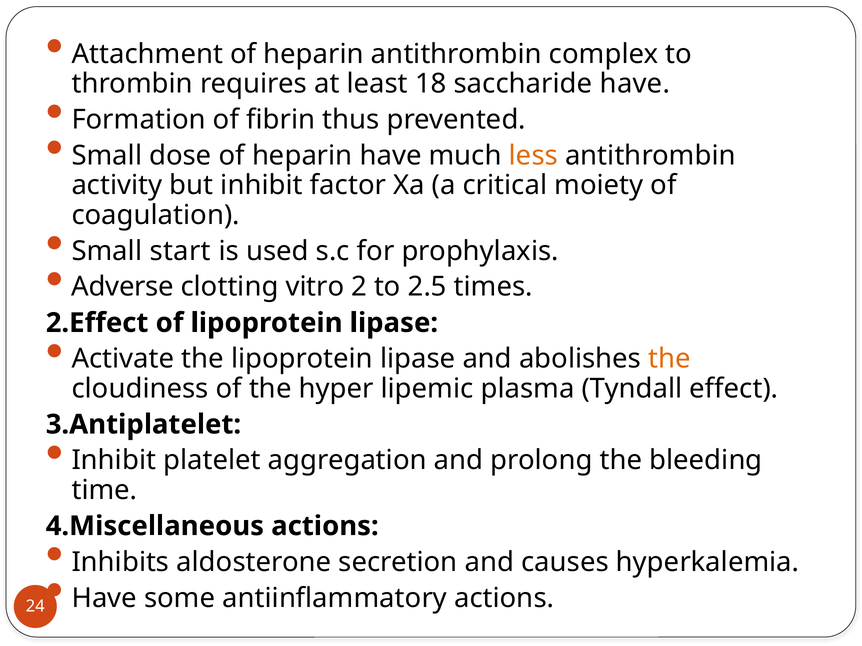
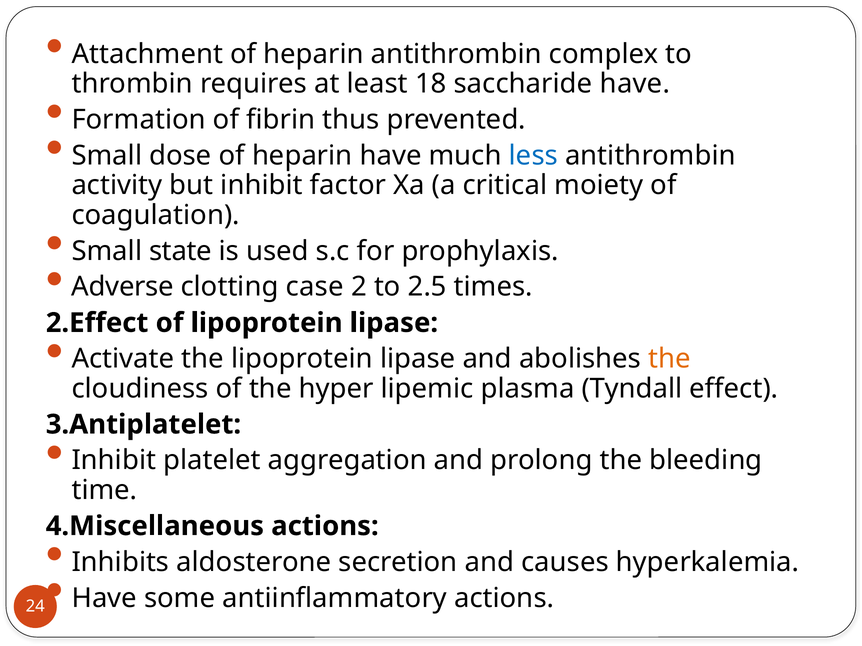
less colour: orange -> blue
start: start -> state
vitro: vitro -> case
